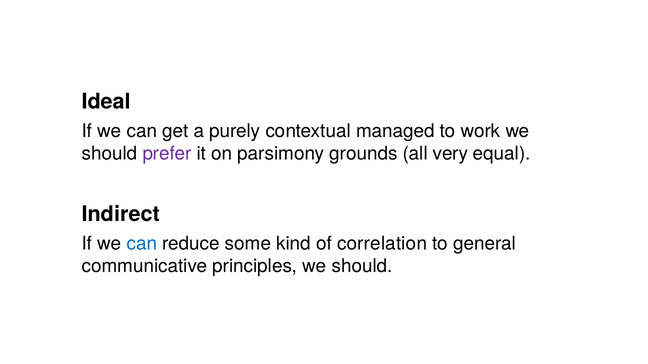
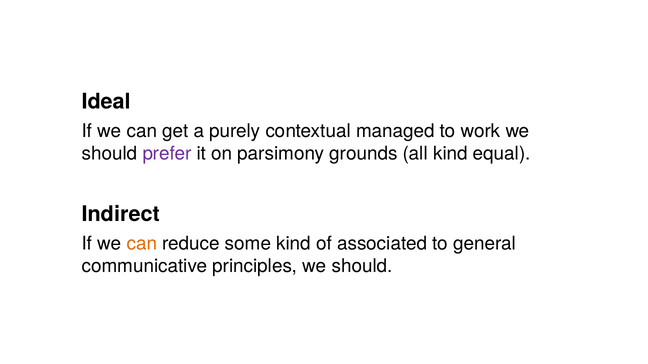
all very: very -> kind
can at (142, 244) colour: blue -> orange
correlation: correlation -> associated
